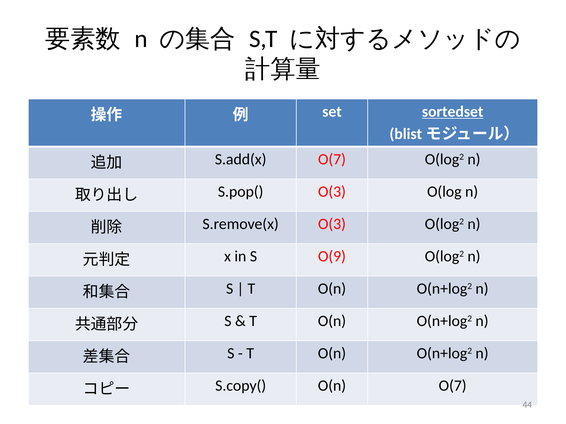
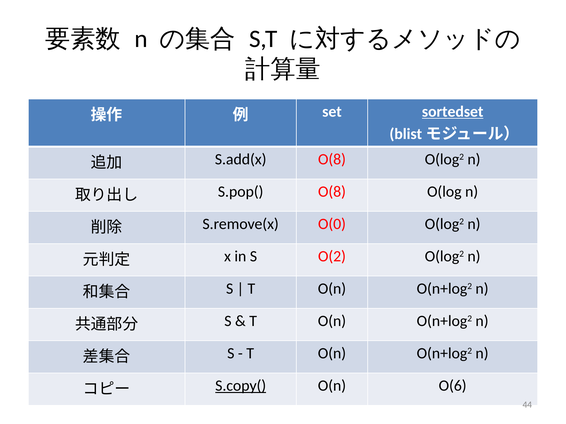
S.add(x O(7: O(7 -> O(8
S.pop( O(3: O(3 -> O(8
S.remove(x O(3: O(3 -> O(0
O(9: O(9 -> O(2
S.copy( underline: none -> present
O(n O(7: O(7 -> O(6
